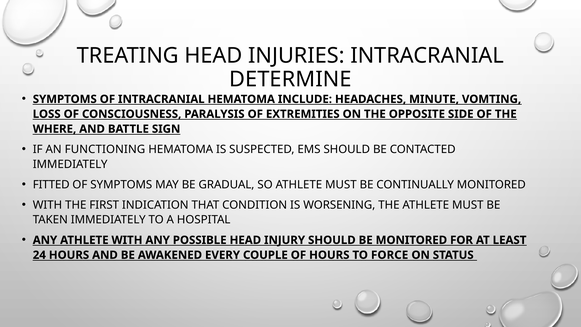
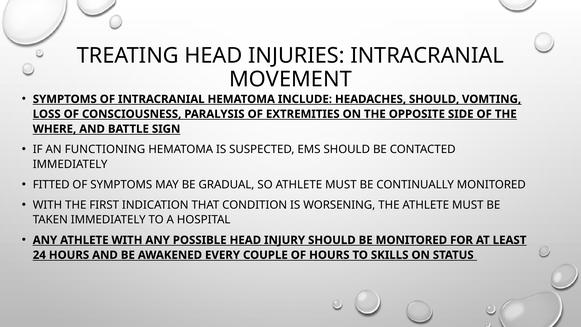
DETERMINE: DETERMINE -> MOVEMENT
HEADACHES MINUTE: MINUTE -> SHOULD
FORCE: FORCE -> SKILLS
